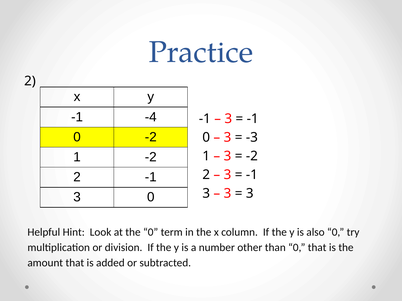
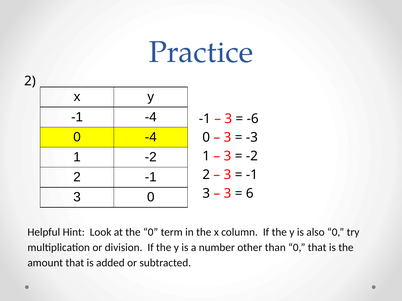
-1 at (253, 119): -1 -> -6
0 -2: -2 -> -4
3 at (250, 194): 3 -> 6
